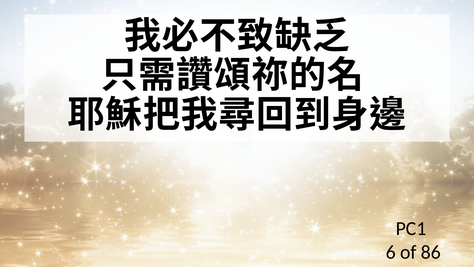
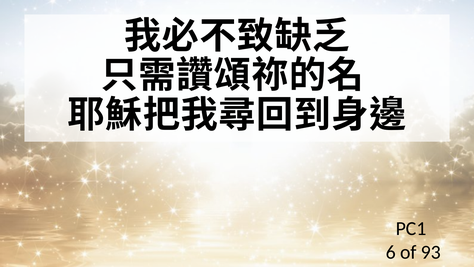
86: 86 -> 93
